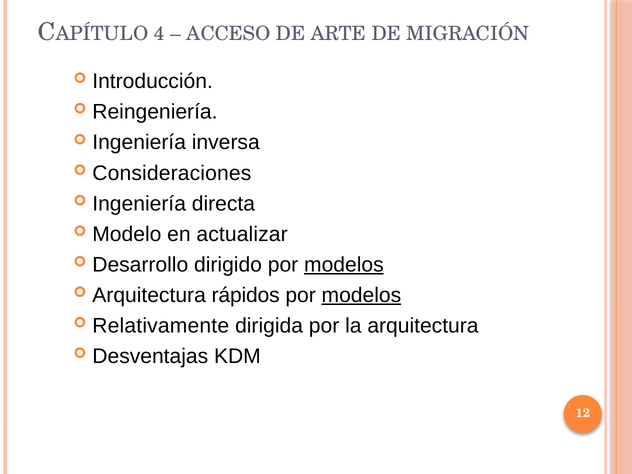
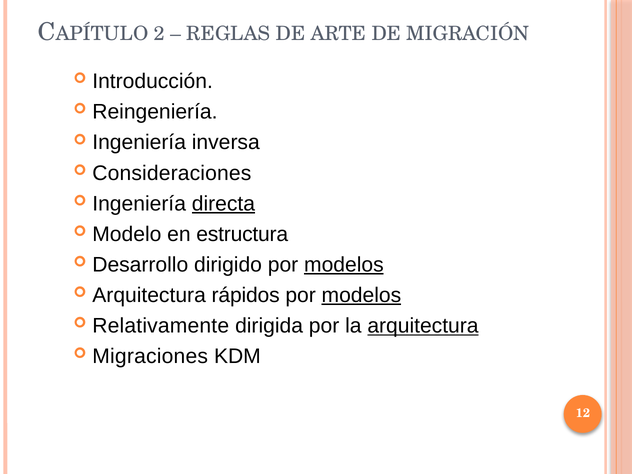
4: 4 -> 2
ACCESO: ACCESO -> REGLAS
directa underline: none -> present
actualizar: actualizar -> estructura
arquitectura at (423, 326) underline: none -> present
Desventajas: Desventajas -> Migraciones
